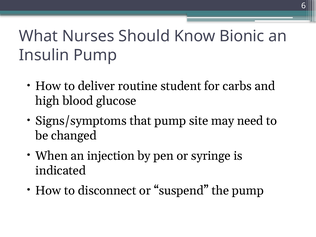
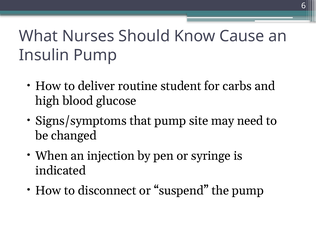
Bionic: Bionic -> Cause
